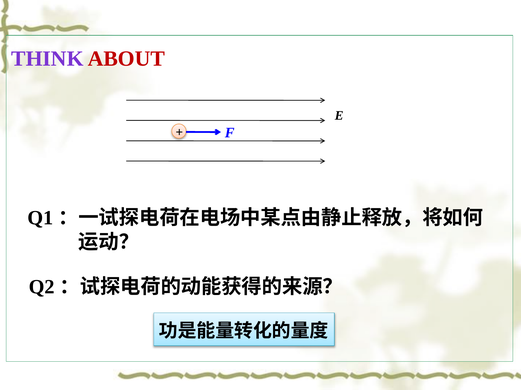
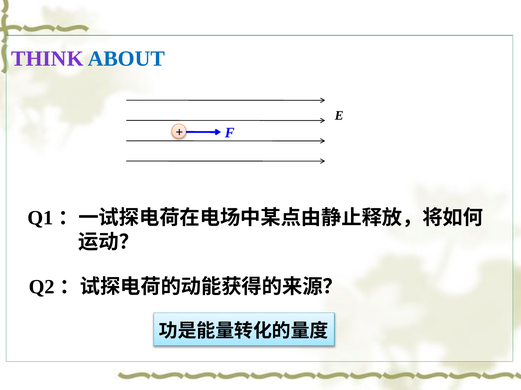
ABOUT colour: red -> blue
